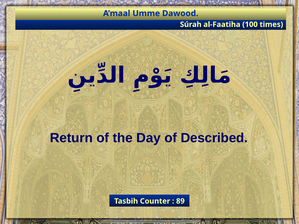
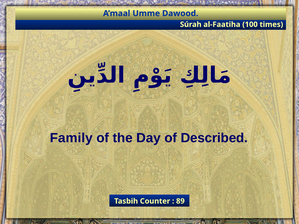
Return: Return -> Family
